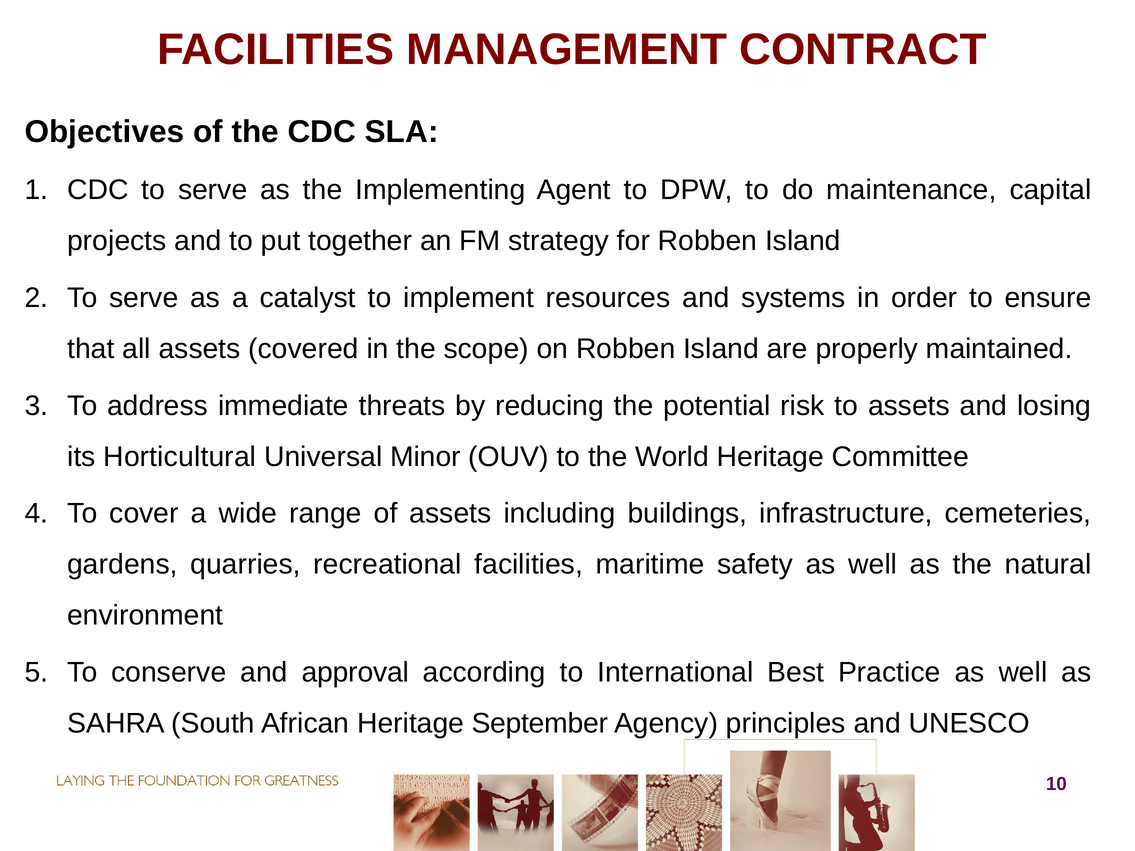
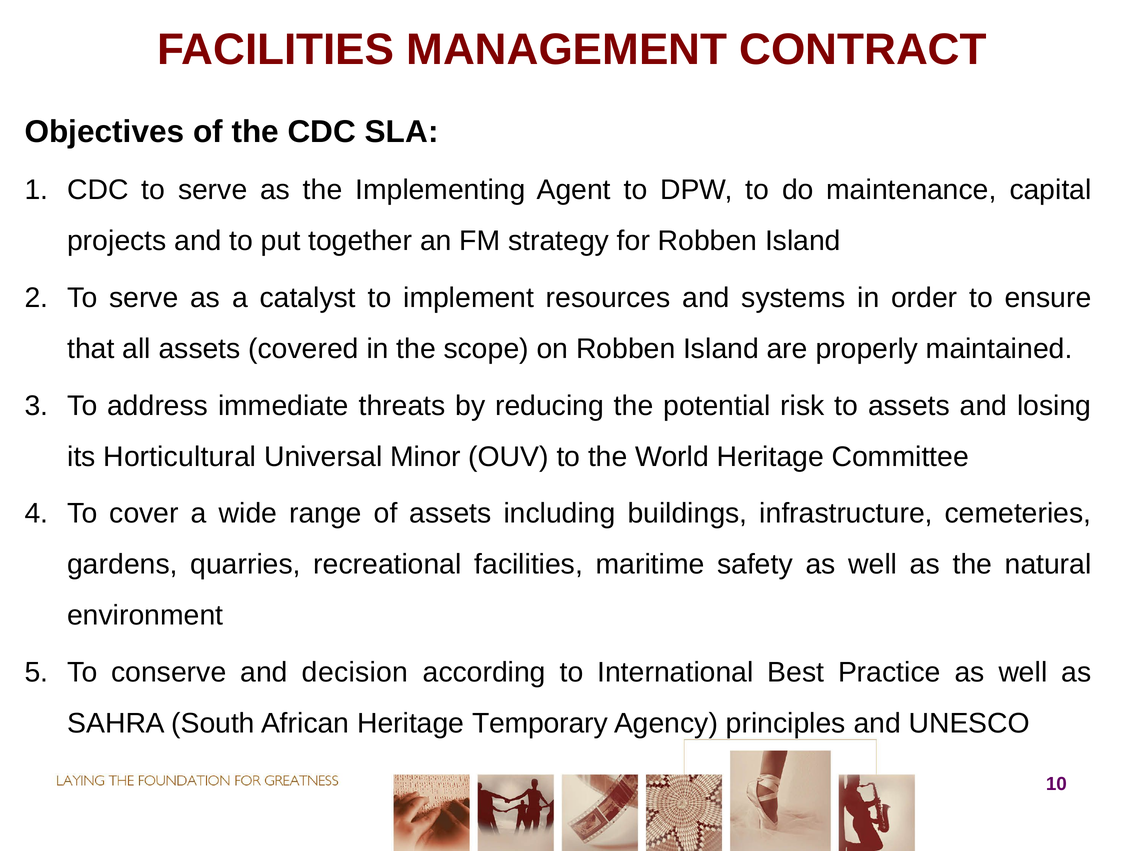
approval: approval -> decision
September: September -> Temporary
